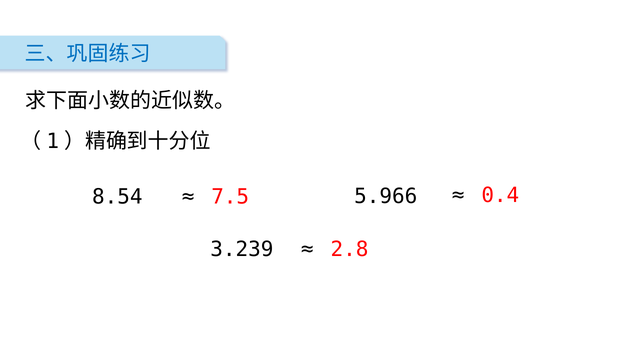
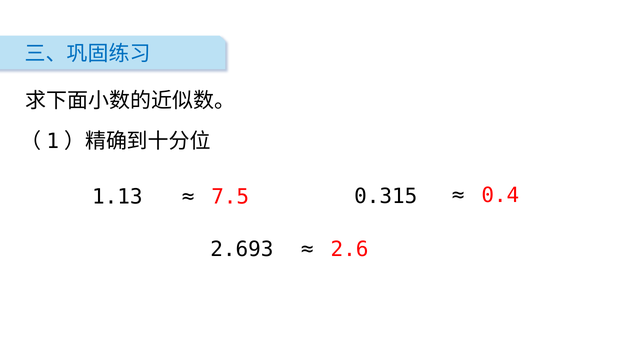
8.54: 8.54 -> 1.13
5.966: 5.966 -> 0.315
3.239: 3.239 -> 2.693
2.8: 2.8 -> 2.6
